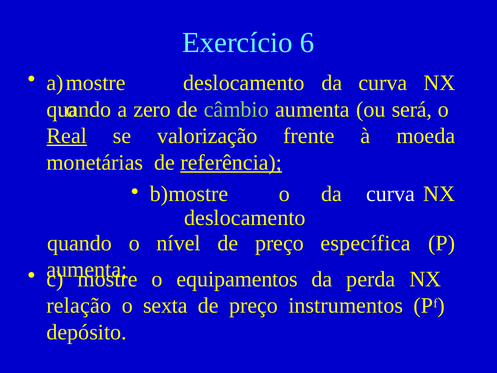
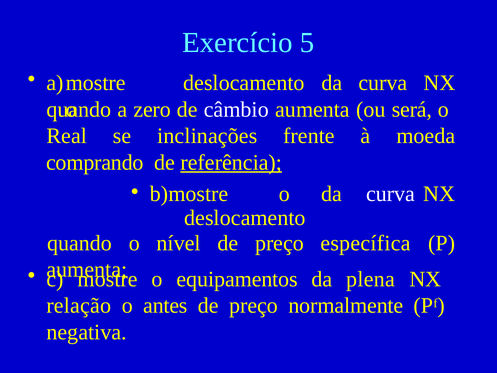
6: 6 -> 5
câmbio colour: light green -> white
Real underline: present -> none
valorização: valorização -> inclinações
monetárias: monetárias -> comprando
perda: perda -> plena
sexta: sexta -> antes
instrumentos: instrumentos -> normalmente
depósito: depósito -> negativa
